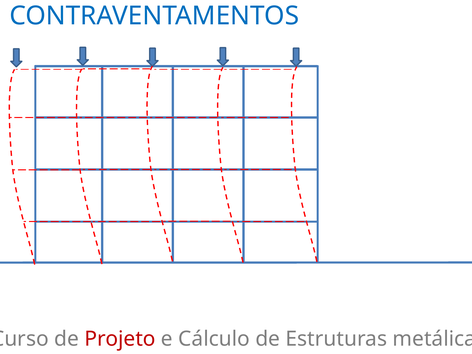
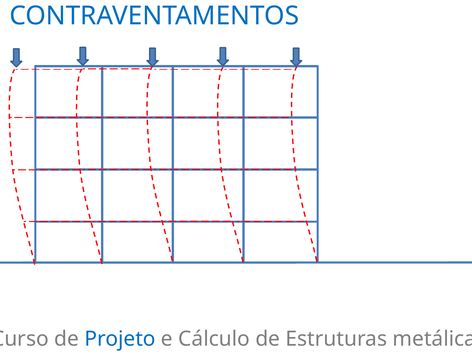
Projeto colour: red -> blue
